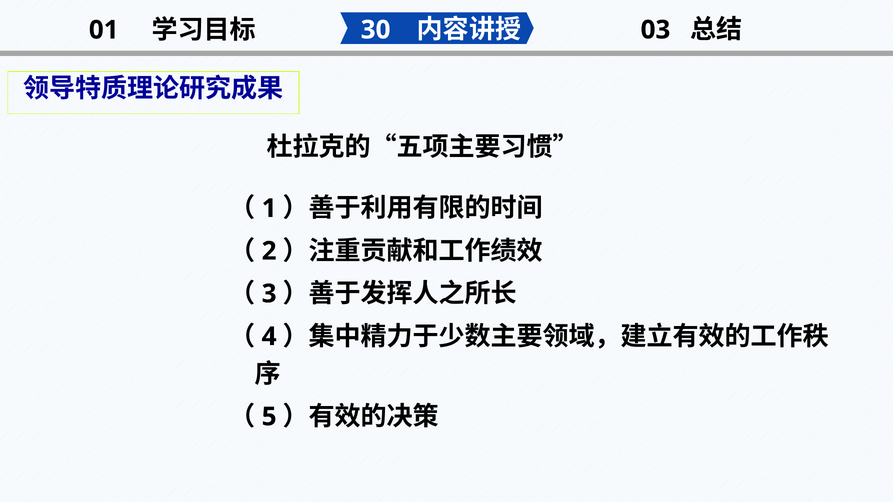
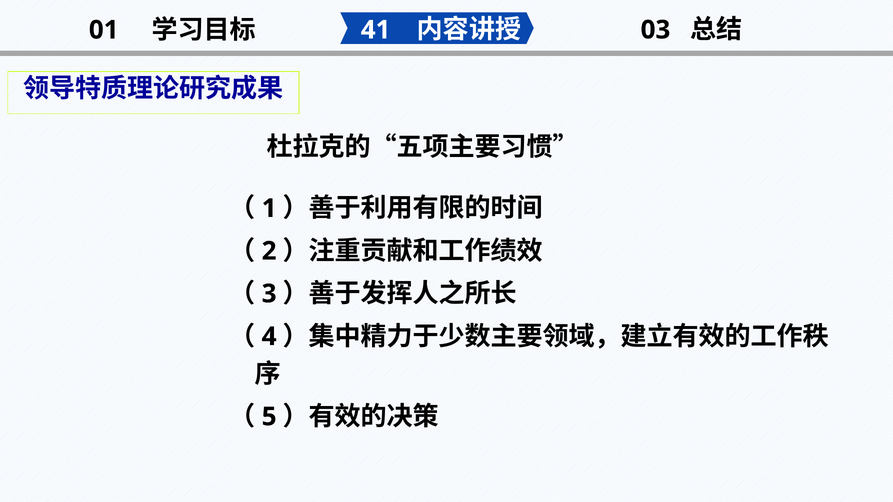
30: 30 -> 41
